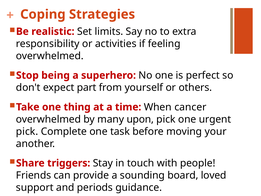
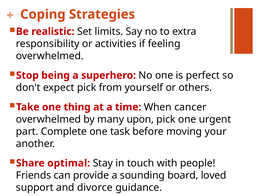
expect part: part -> pick
pick at (27, 131): pick -> part
triggers: triggers -> optimal
periods: periods -> divorce
